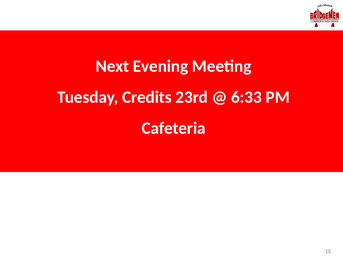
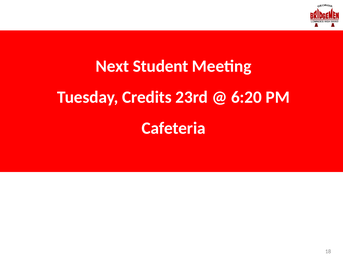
Evening: Evening -> Student
6:33: 6:33 -> 6:20
